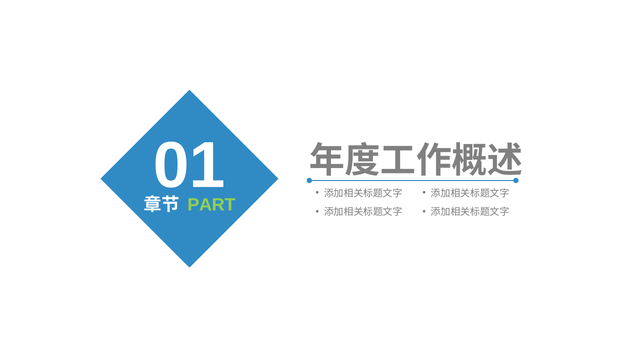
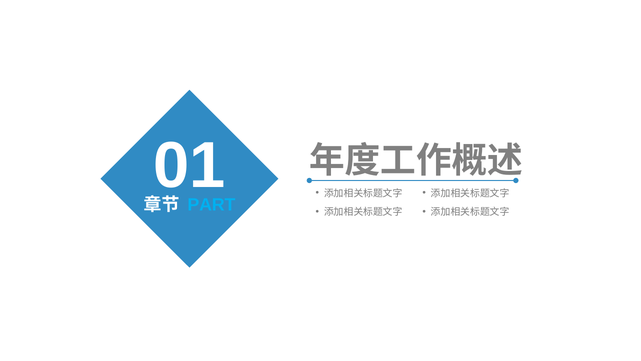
PART colour: light green -> light blue
